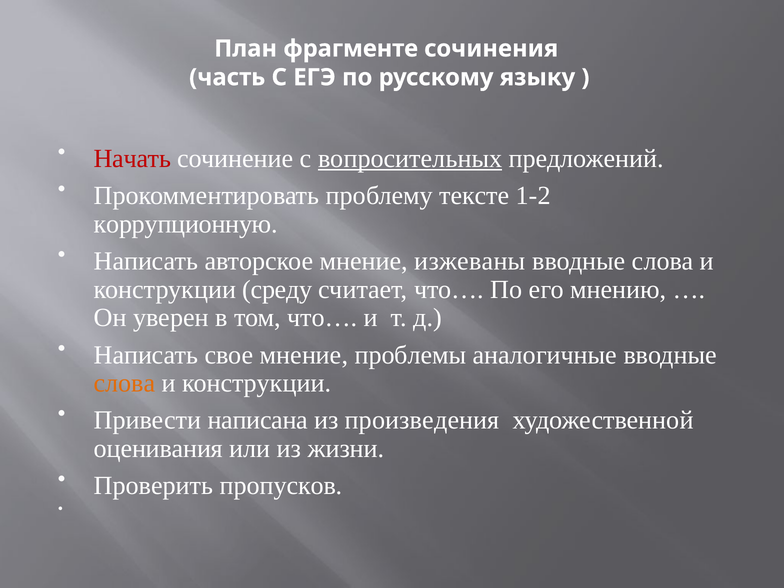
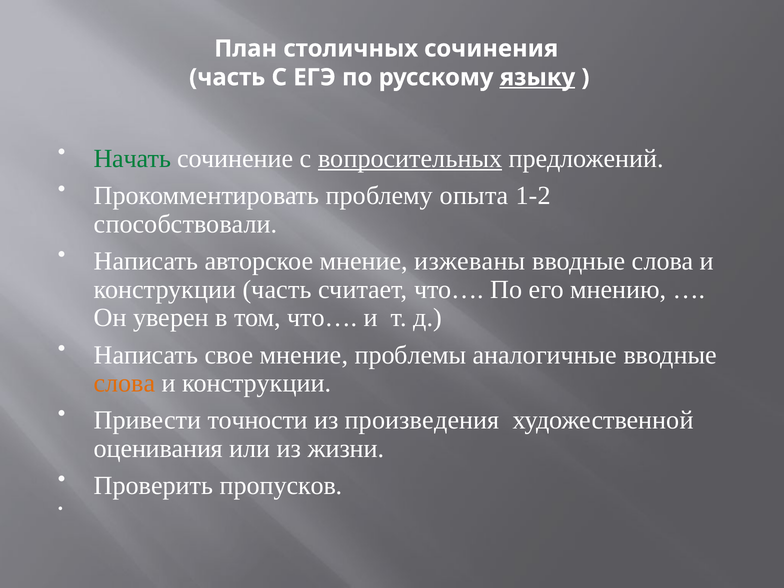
фрагменте: фрагменте -> столичных
языку underline: none -> present
Начать colour: red -> green
тексте: тексте -> опыта
коррупционную: коррупционную -> способствовали
конструкции среду: среду -> часть
написана: написана -> точности
